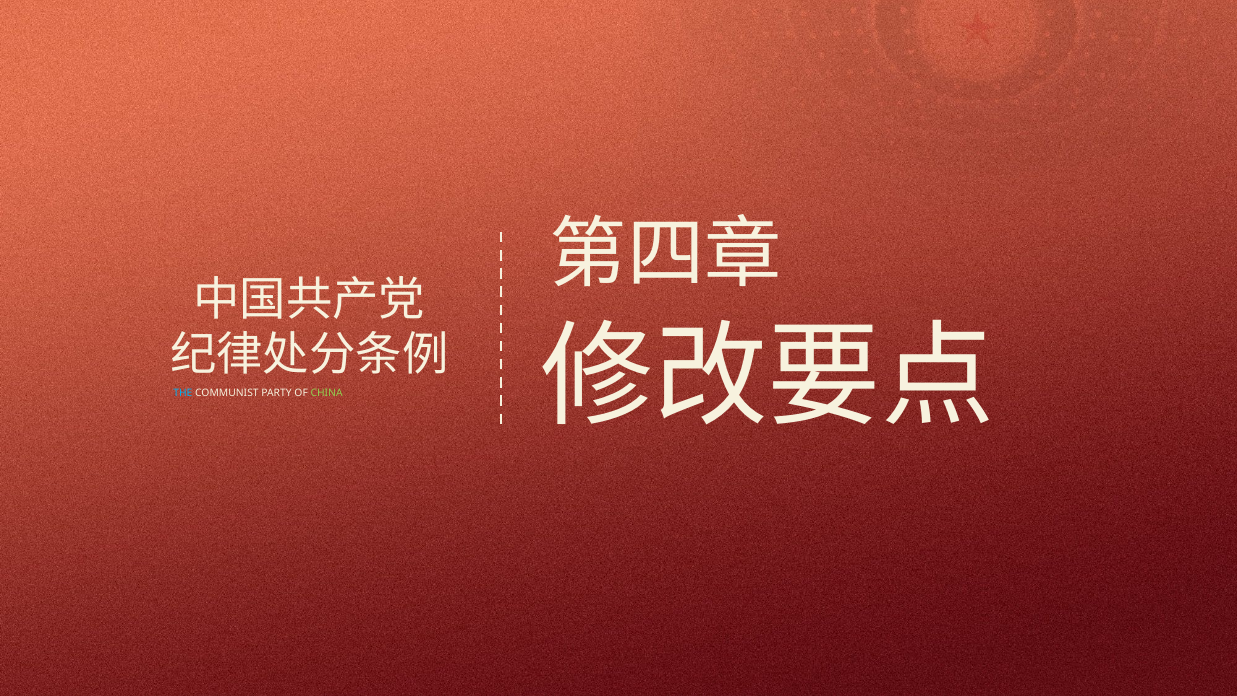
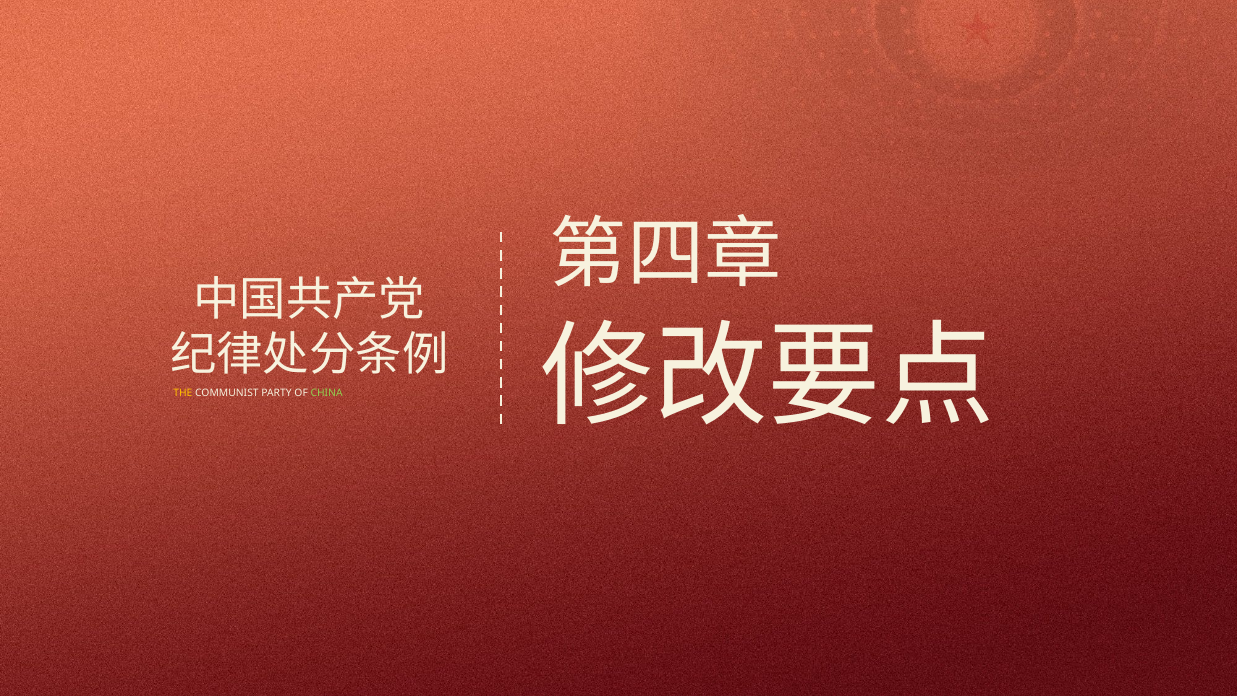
THE colour: light blue -> yellow
